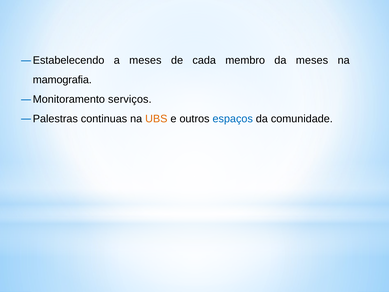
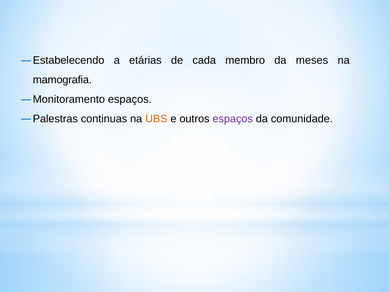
a meses: meses -> etárias
Monitoramento serviços: serviços -> espaços
espaços at (233, 119) colour: blue -> purple
